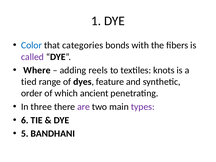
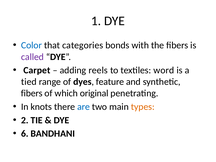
Where: Where -> Carpet
knots: knots -> word
order at (32, 93): order -> fibers
ancient: ancient -> original
three: three -> knots
are colour: purple -> blue
types colour: purple -> orange
6: 6 -> 2
5: 5 -> 6
